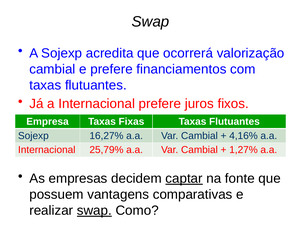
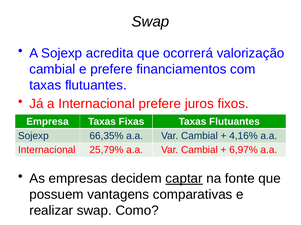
16,27%: 16,27% -> 66,35%
1,27%: 1,27% -> 6,97%
swap at (94, 211) underline: present -> none
